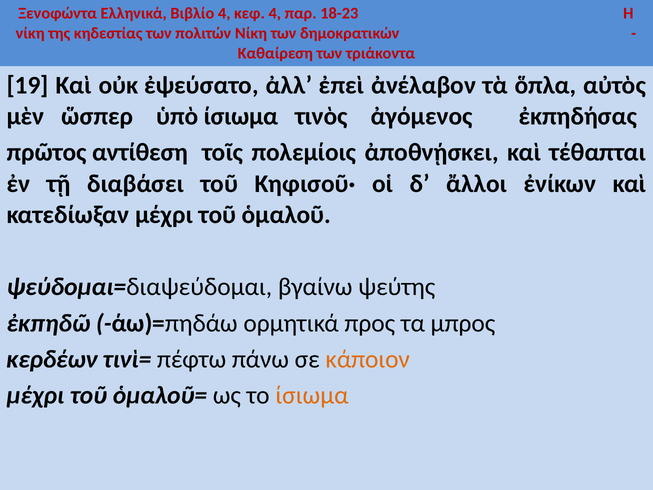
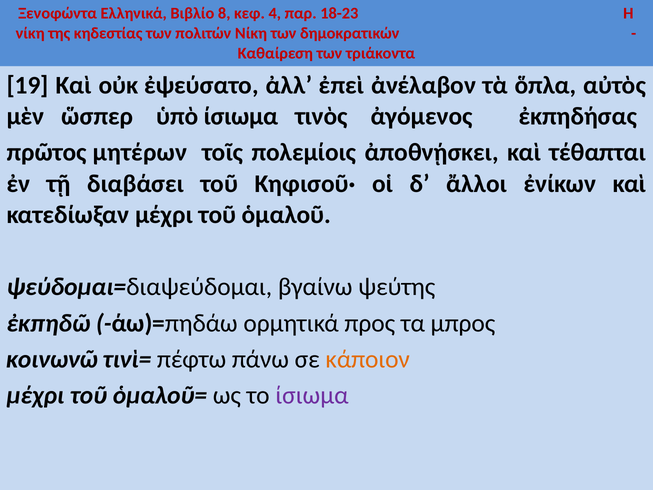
Βιβλίο 4: 4 -> 8
αντίθεση: αντίθεση -> μητέρων
κερδέων: κερδέων -> κοινωνῶ
ίσιωμα at (312, 395) colour: orange -> purple
